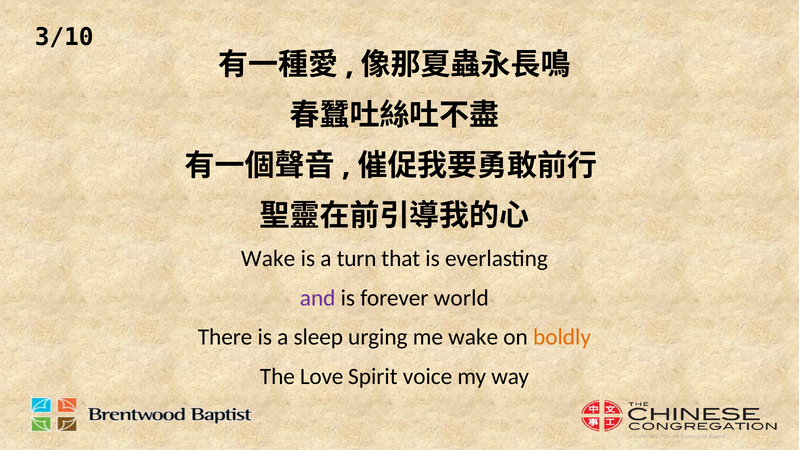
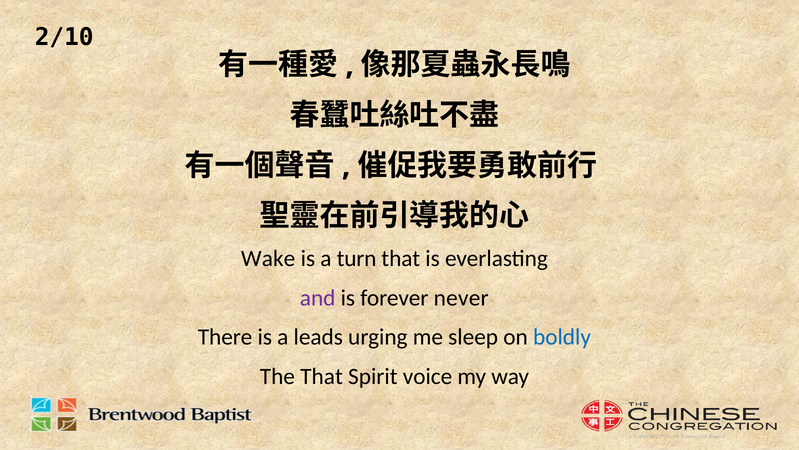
3/10: 3/10 -> 2/10
world: world -> never
sleep: sleep -> leads
me wake: wake -> sleep
boldly colour: orange -> blue
The Love: Love -> That
